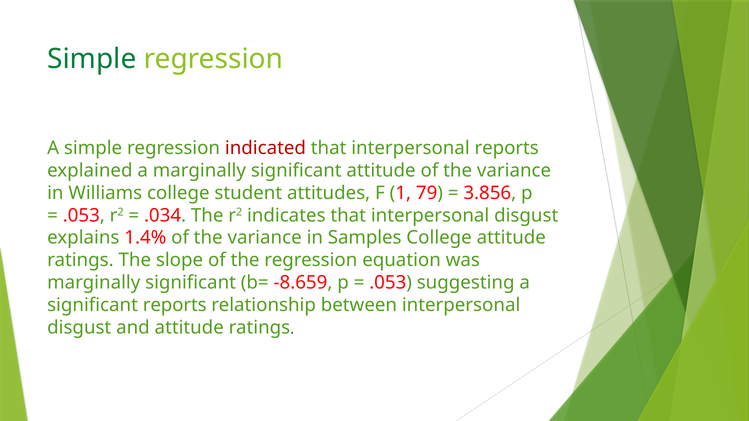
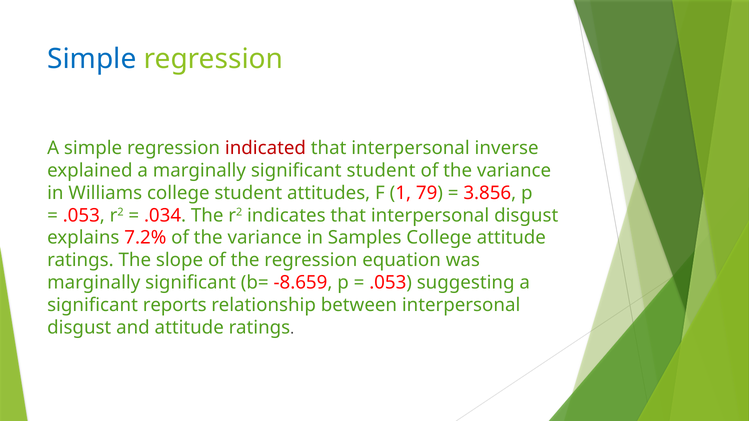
Simple at (92, 59) colour: green -> blue
interpersonal reports: reports -> inverse
significant attitude: attitude -> student
1.4%: 1.4% -> 7.2%
